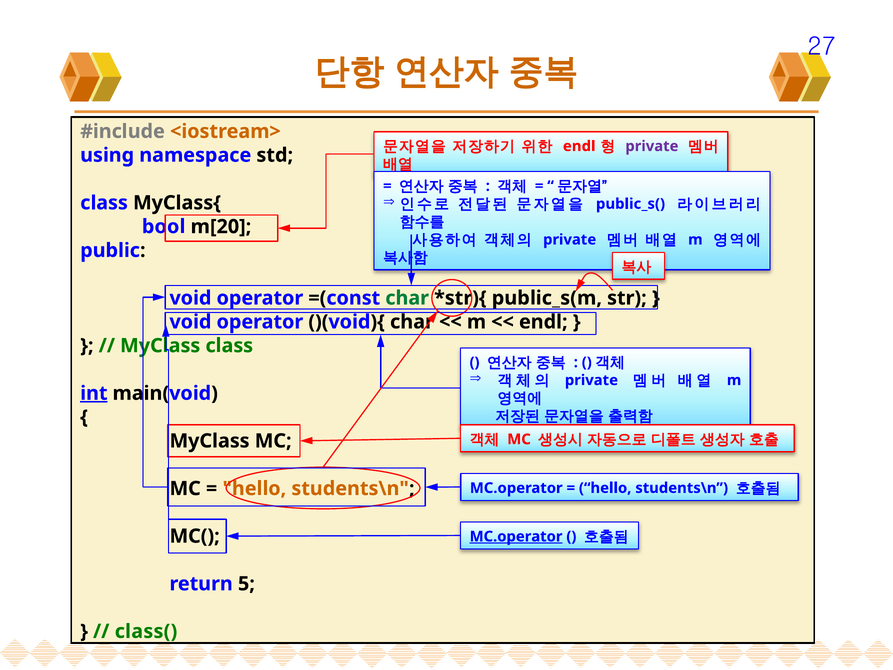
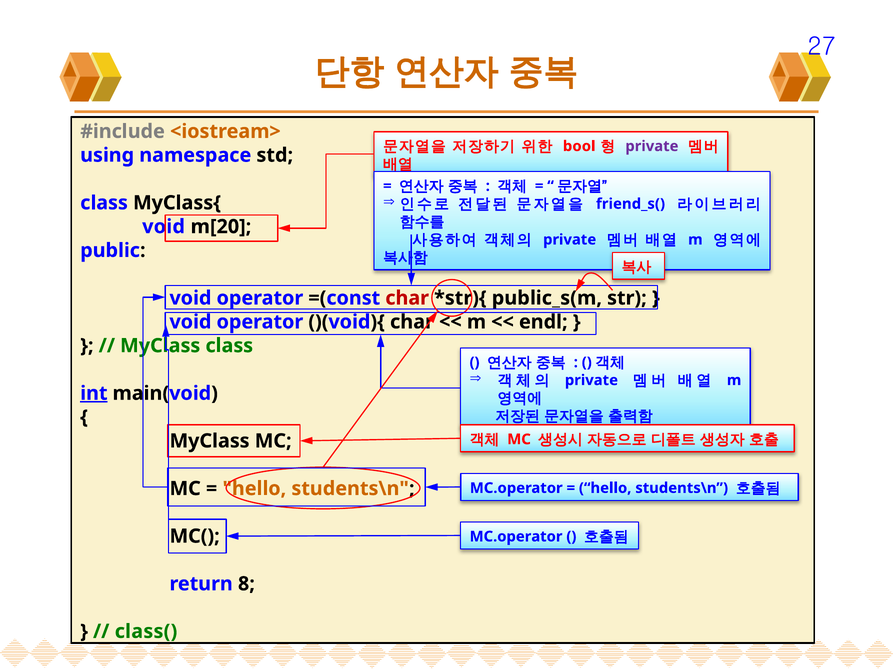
endl at (579, 146): endl -> bool
public_s(: public_s( -> friend_s(
bool at (164, 227): bool -> void
char at (407, 298) colour: green -> red
MC.operator at (516, 536) underline: present -> none
5: 5 -> 8
